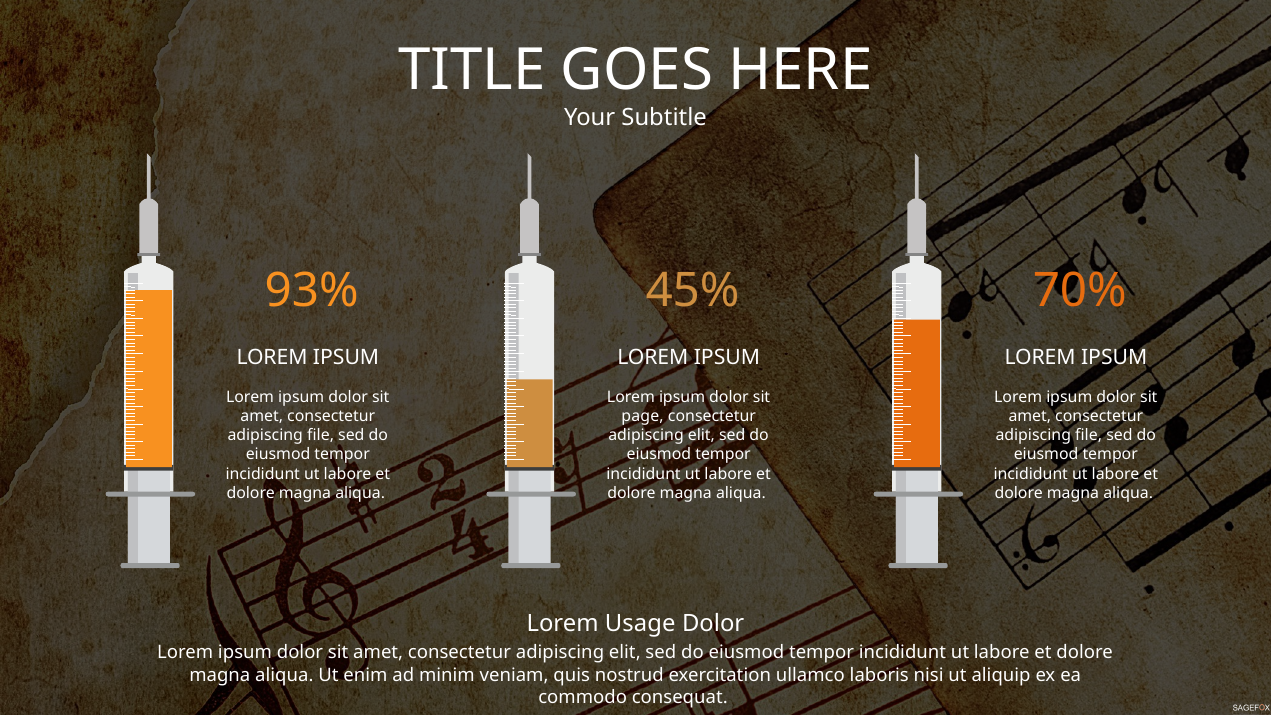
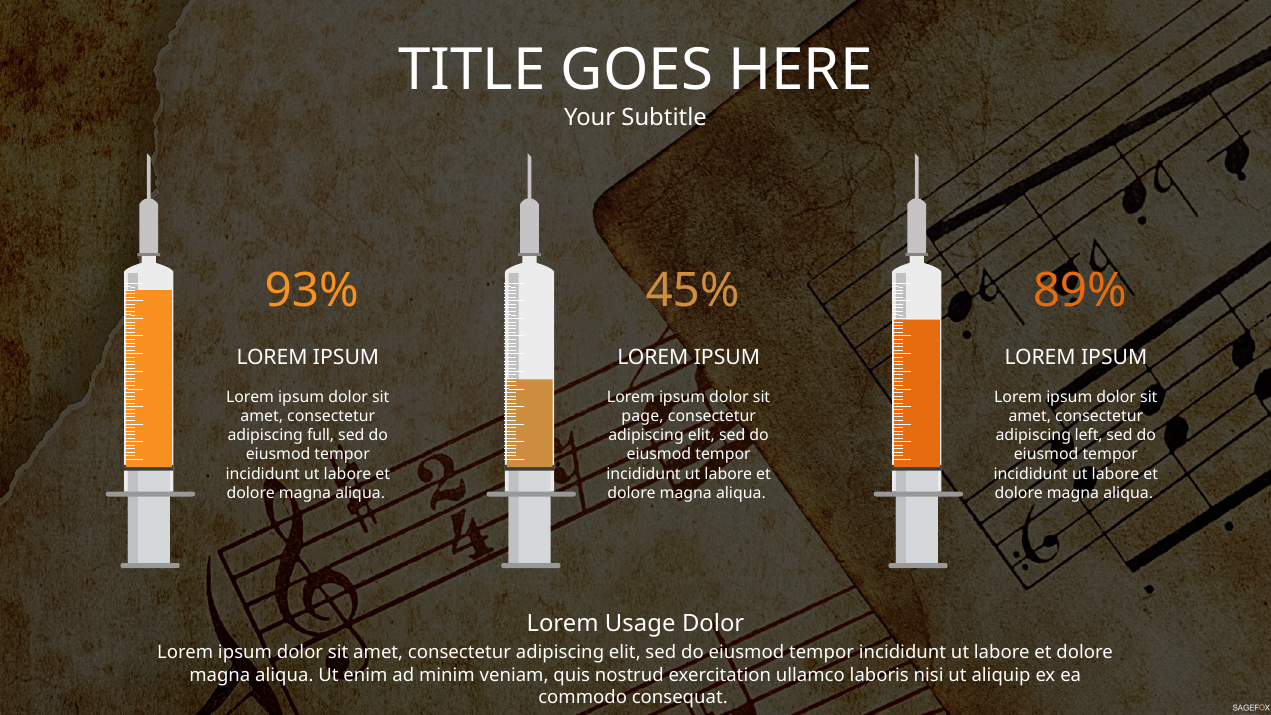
70%: 70% -> 89%
file at (321, 436): file -> full
file at (1089, 436): file -> left
